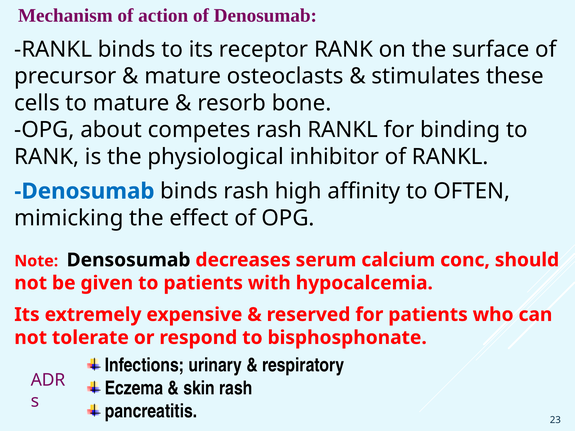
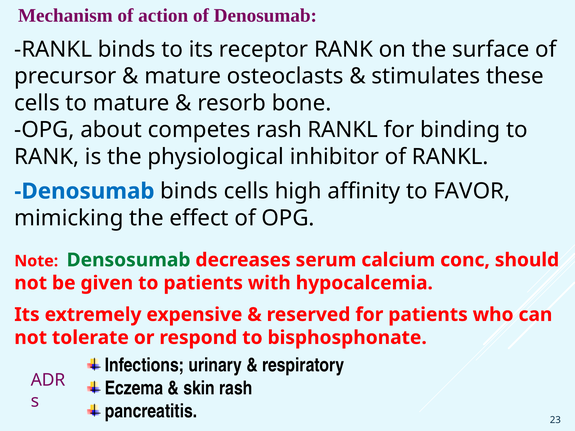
binds rash: rash -> cells
OFTEN: OFTEN -> FAVOR
Densosumab colour: black -> green
